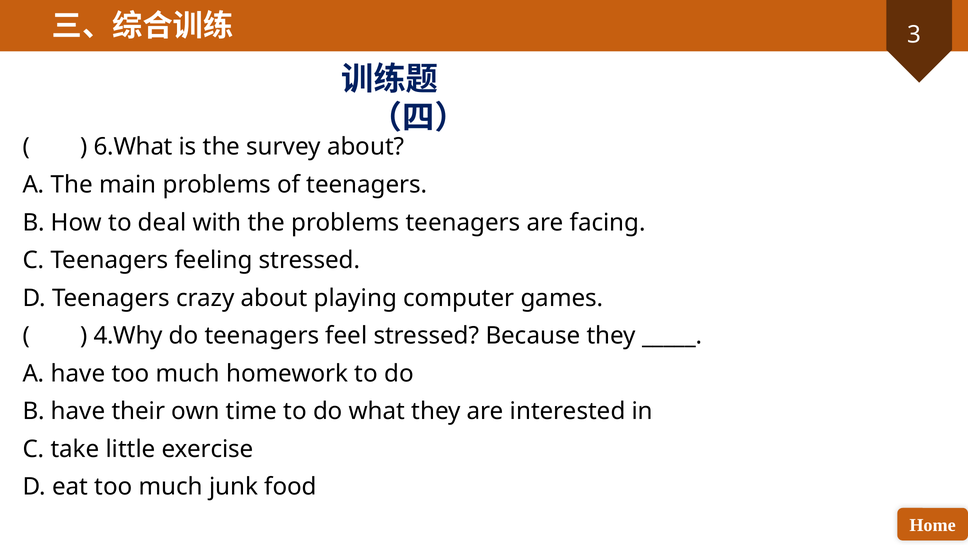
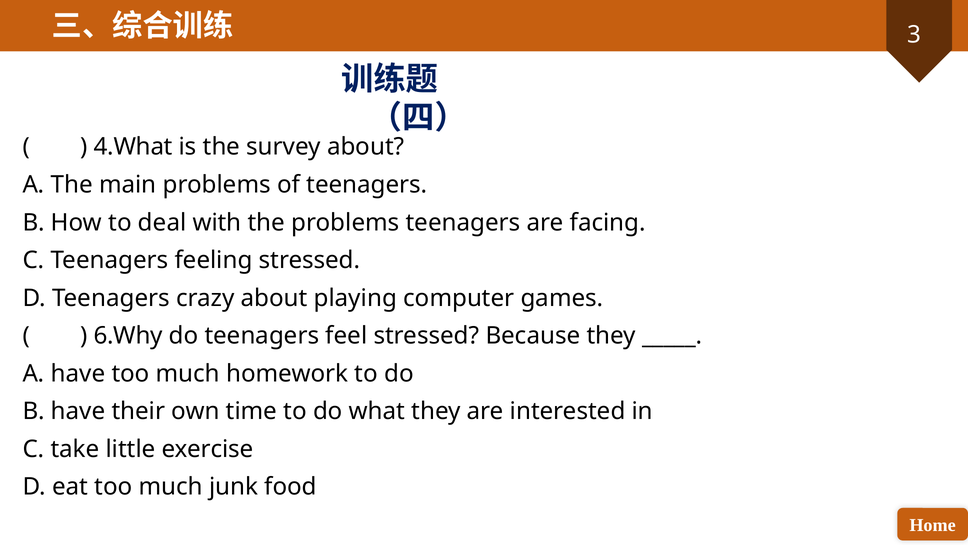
6.What: 6.What -> 4.What
4.Why: 4.Why -> 6.Why
